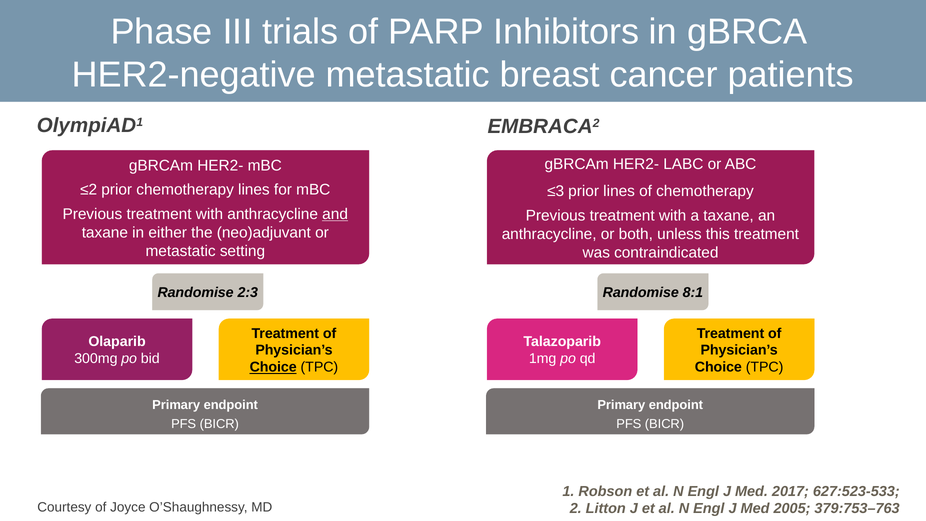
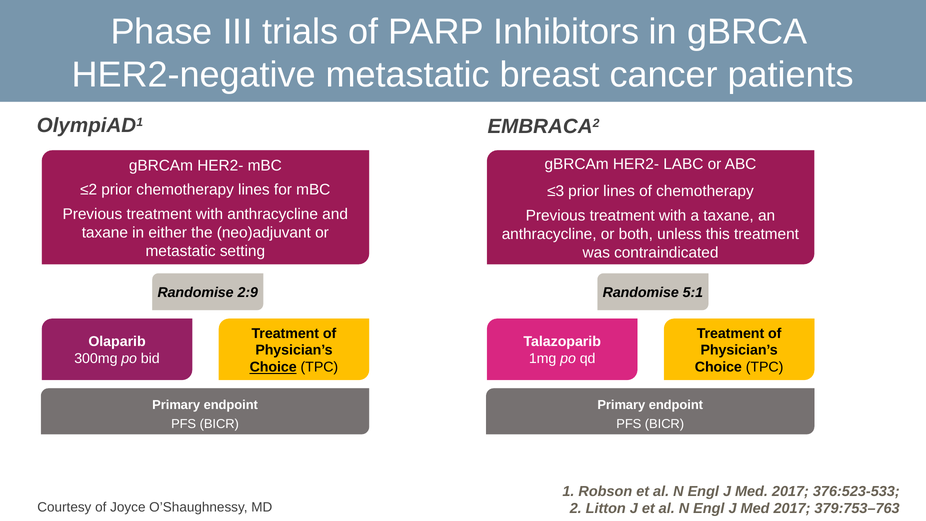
and underline: present -> none
2:3: 2:3 -> 2:9
8:1: 8:1 -> 5:1
627:523-533: 627:523-533 -> 376:523-533
2005 at (792, 509): 2005 -> 2017
